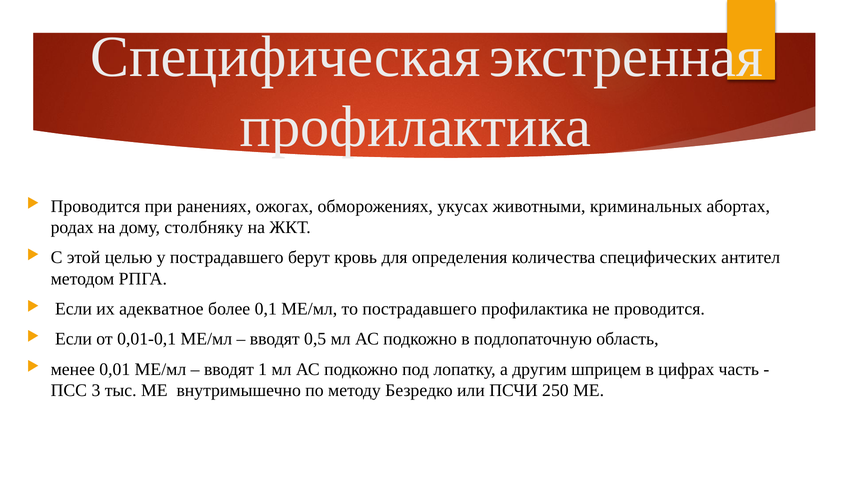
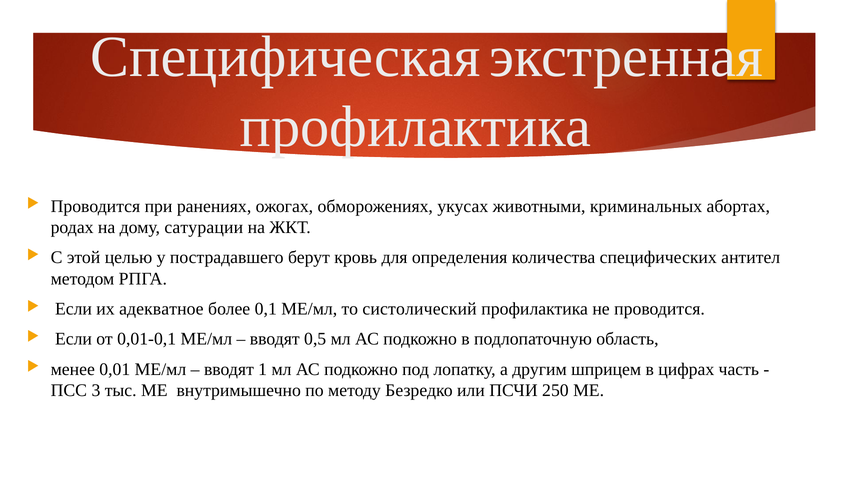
столбняку: столбняку -> сатурации
то пострадавшего: пострадавшего -> систолический
